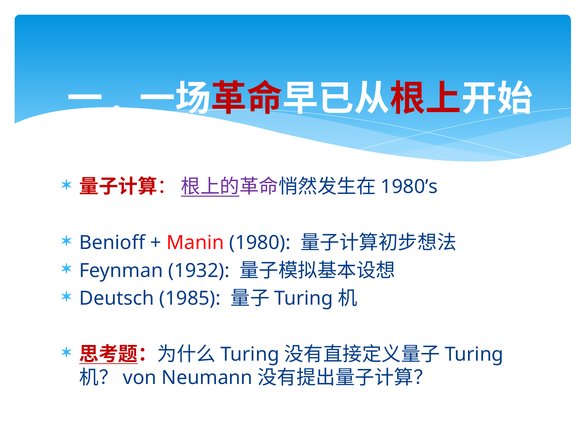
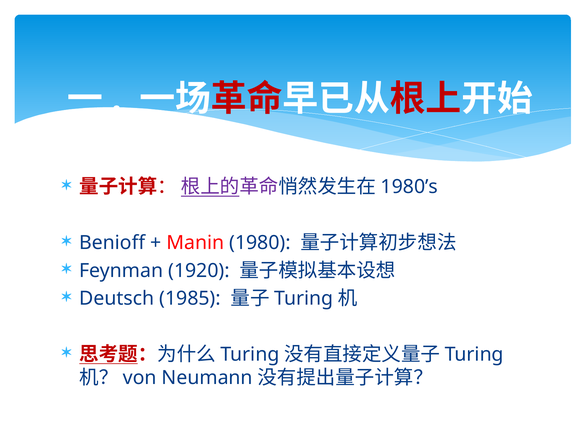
1932: 1932 -> 1920
